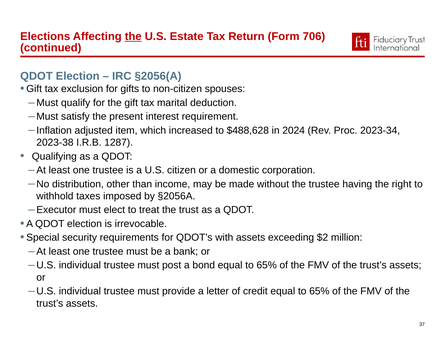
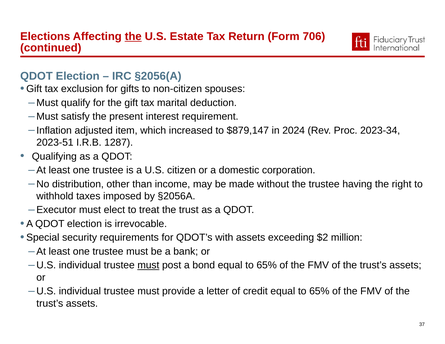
$488,628: $488,628 -> $879,147
2023-38: 2023-38 -> 2023-51
must at (148, 265) underline: none -> present
